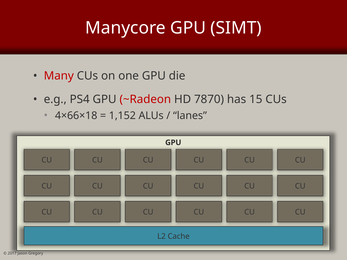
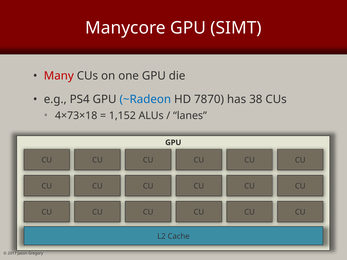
~Radeon colour: red -> blue
15: 15 -> 38
4×66×18: 4×66×18 -> 4×73×18
